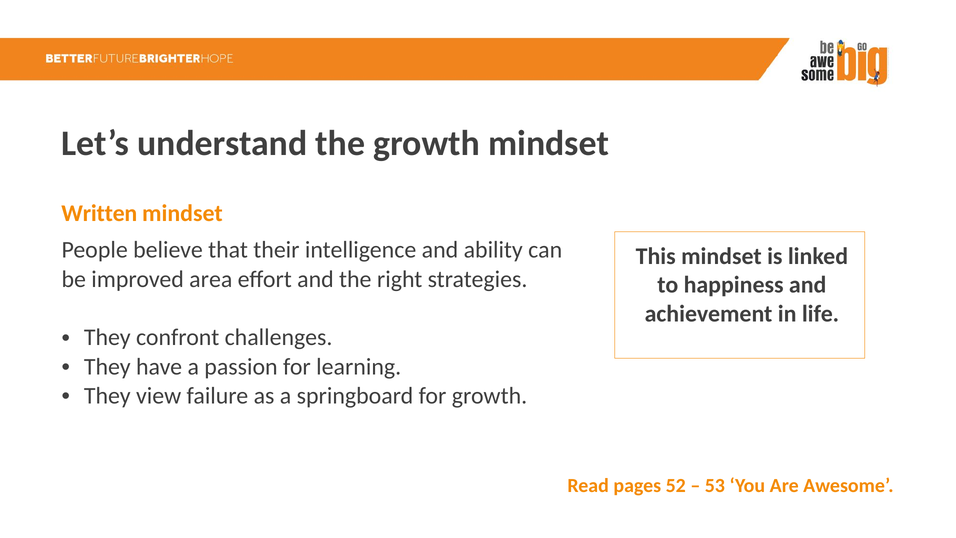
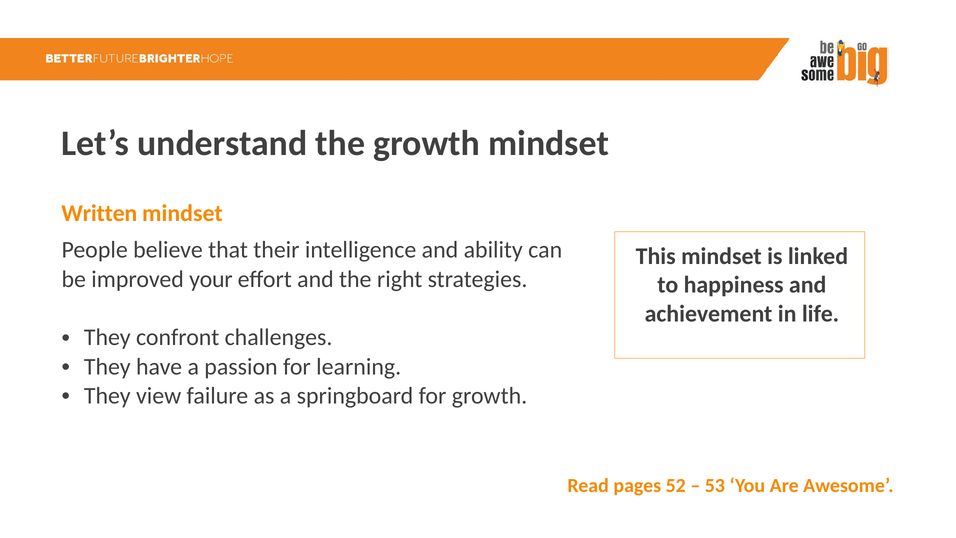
area: area -> your
